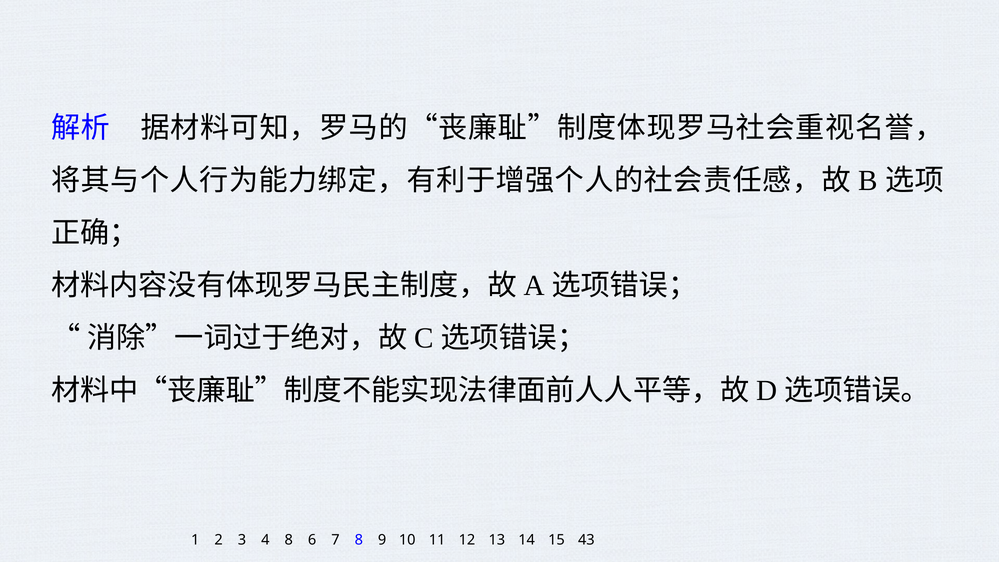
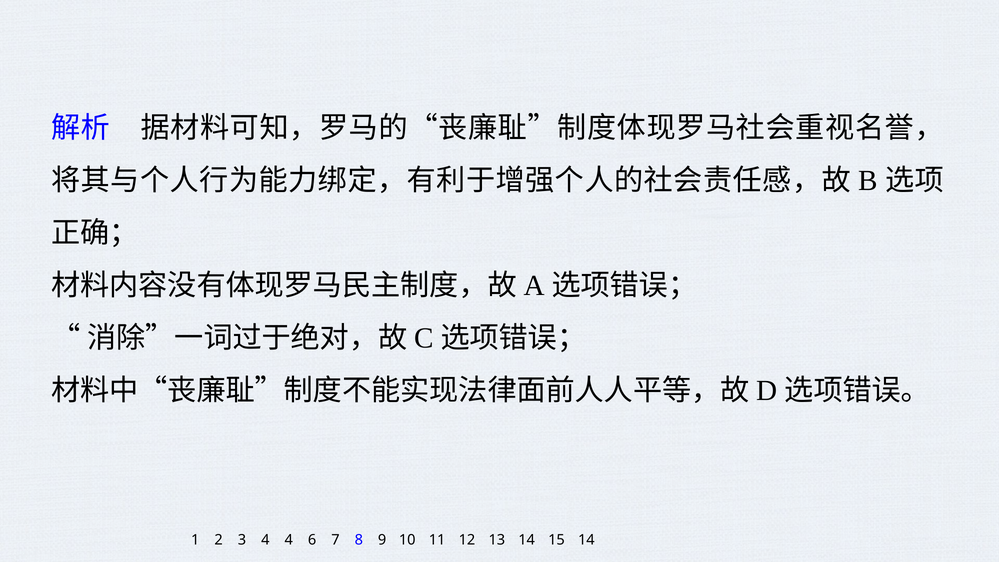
4 8: 8 -> 4
15 43: 43 -> 14
